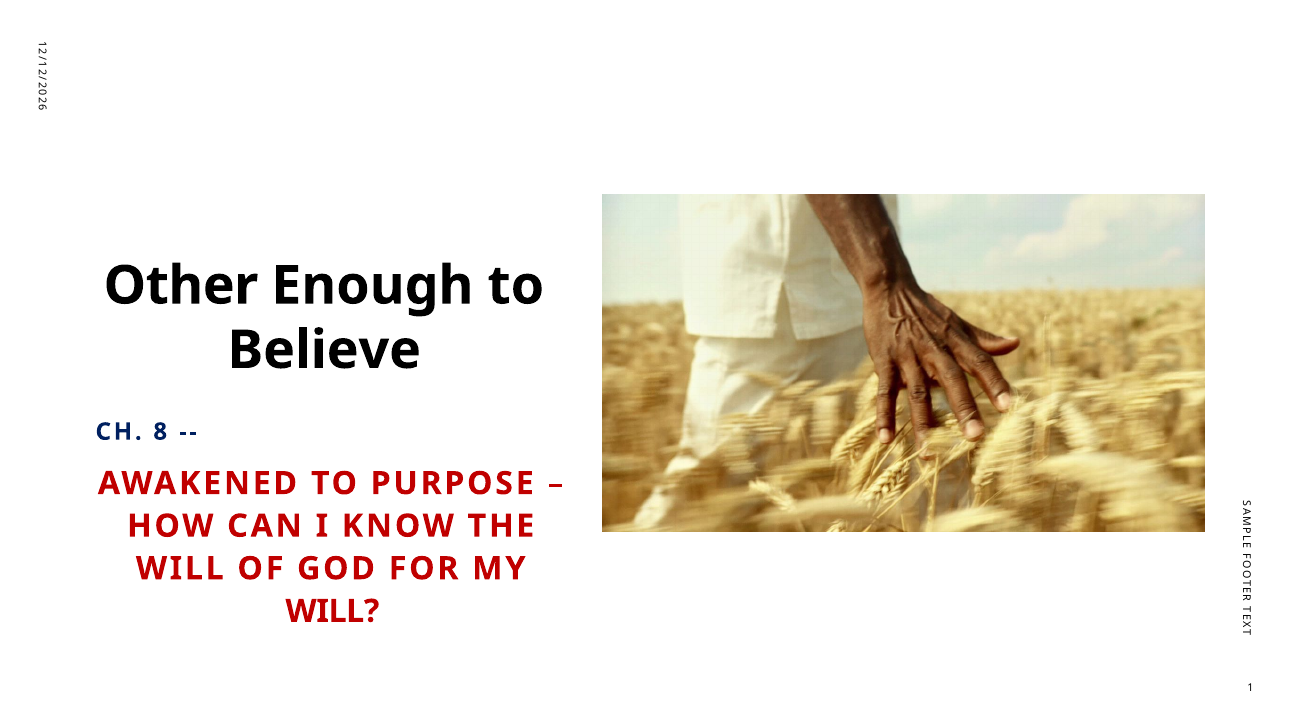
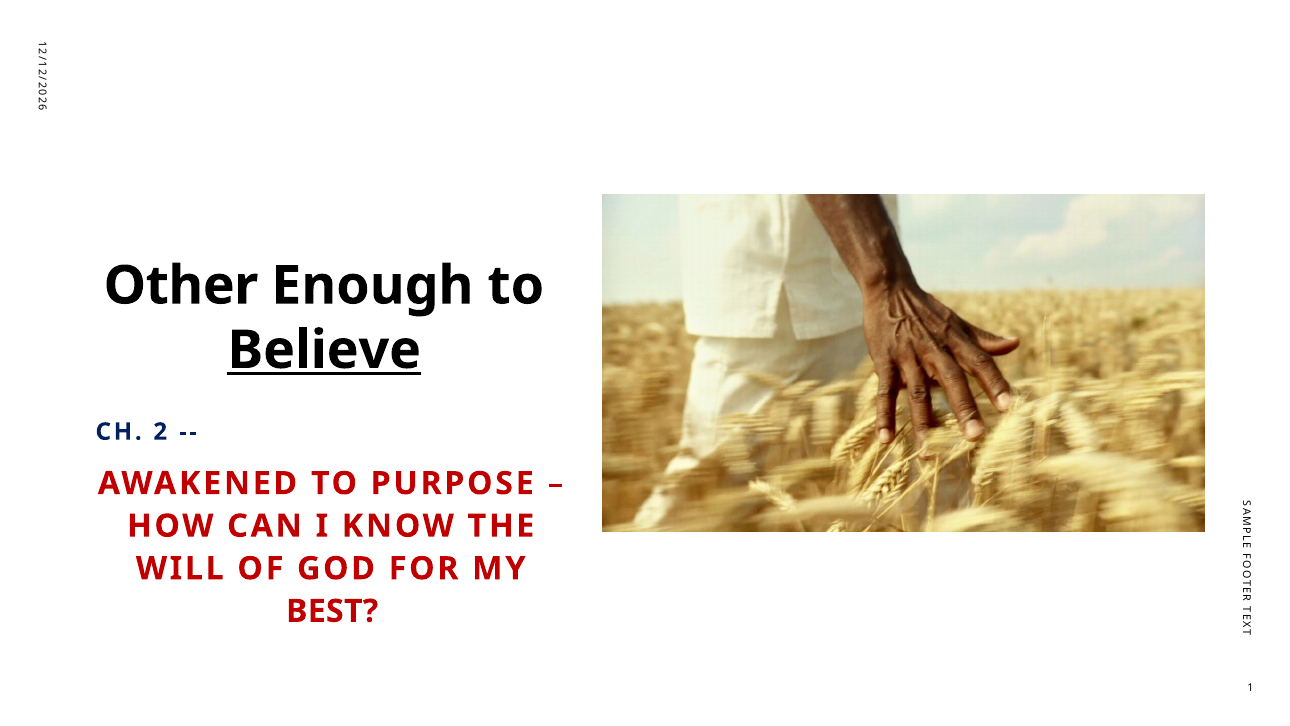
Believe underline: none -> present
CH 8: 8 -> 2
WILL at (332, 611): WILL -> BEST
